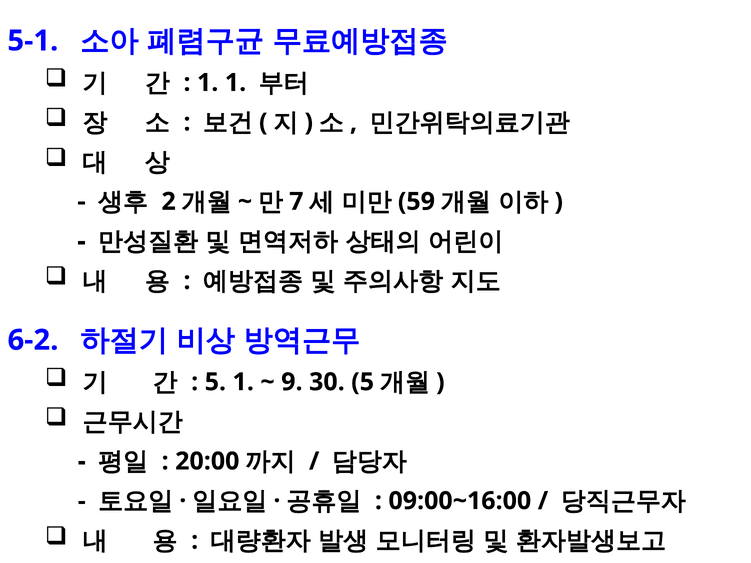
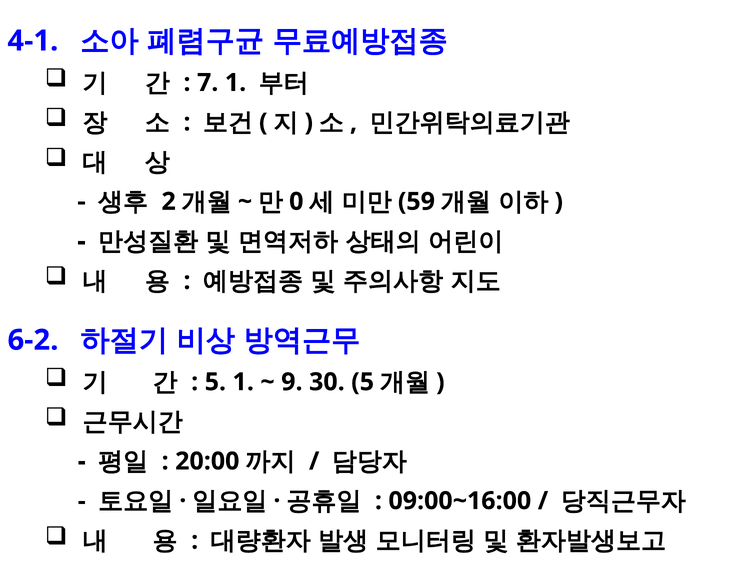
5-1: 5-1 -> 4-1
1 at (208, 83): 1 -> 7
7: 7 -> 0
